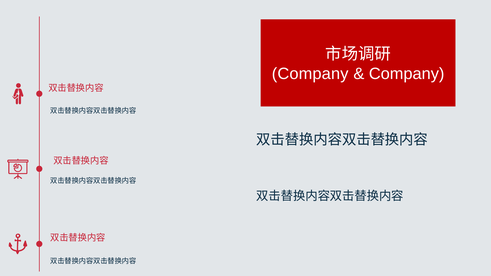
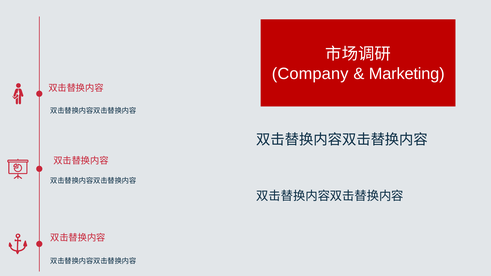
Company at (407, 74): Company -> Marketing
